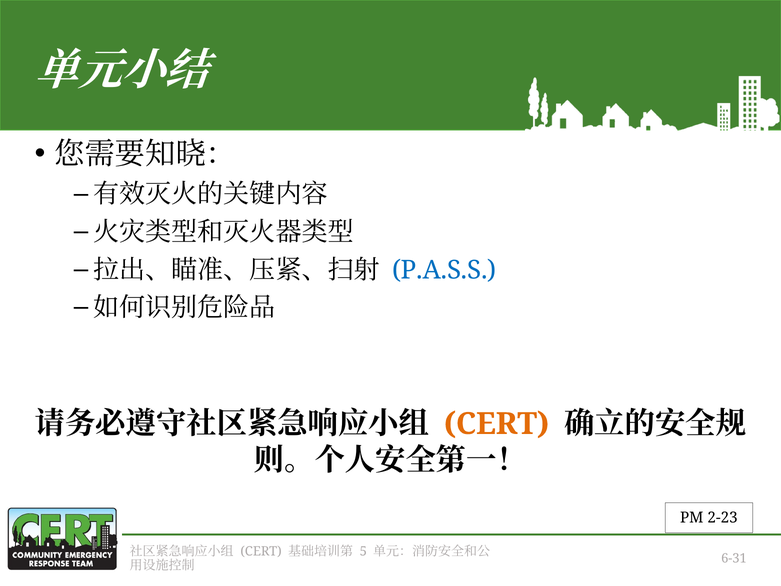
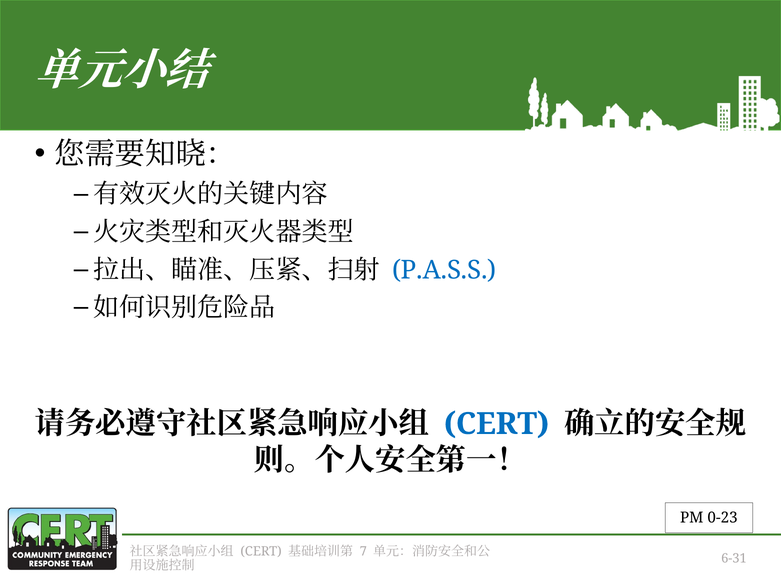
CERT at (497, 424) colour: orange -> blue
2-23: 2-23 -> 0-23
5: 5 -> 7
